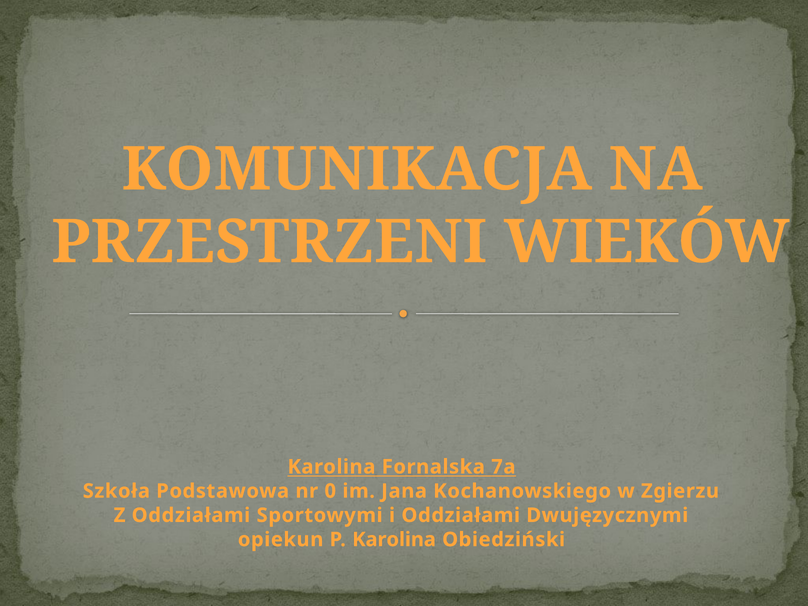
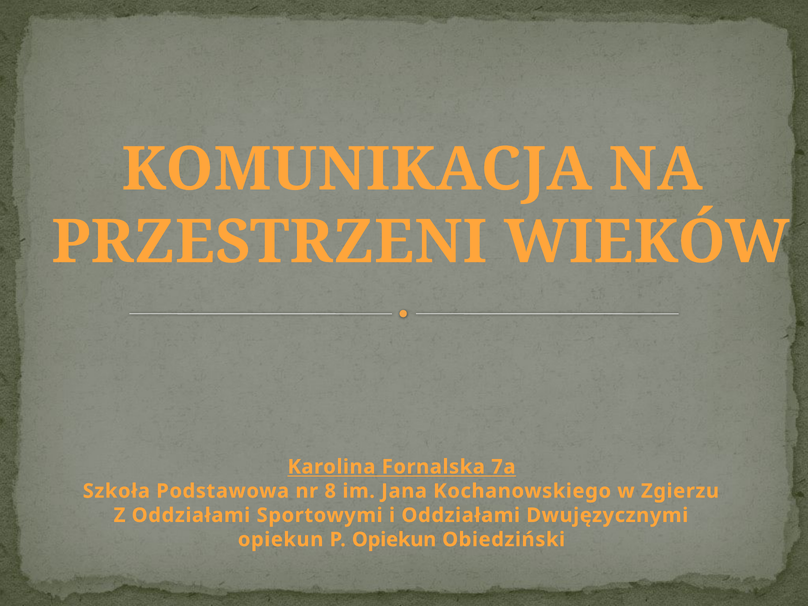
0: 0 -> 8
P Karolina: Karolina -> Opiekun
